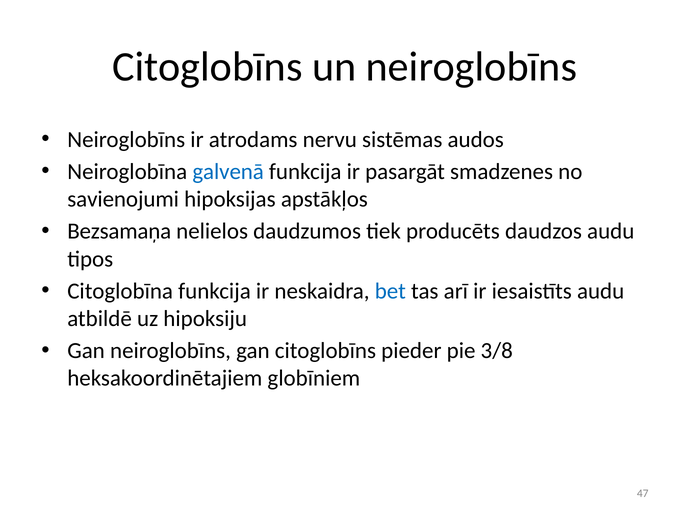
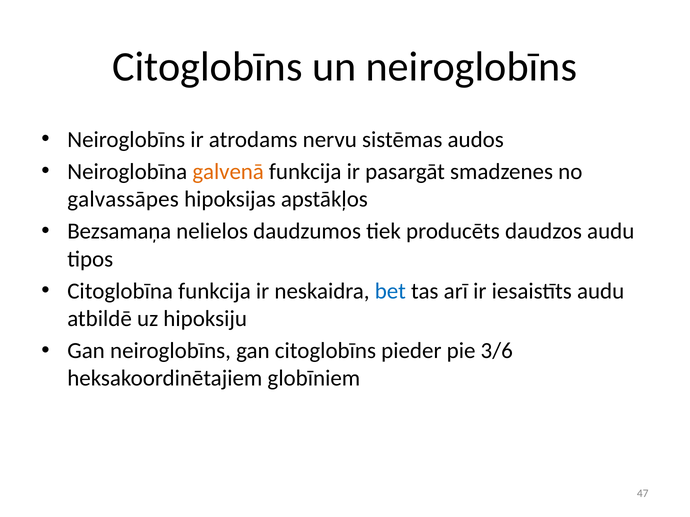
galvenā colour: blue -> orange
savienojumi: savienojumi -> galvassāpes
3/8: 3/8 -> 3/6
